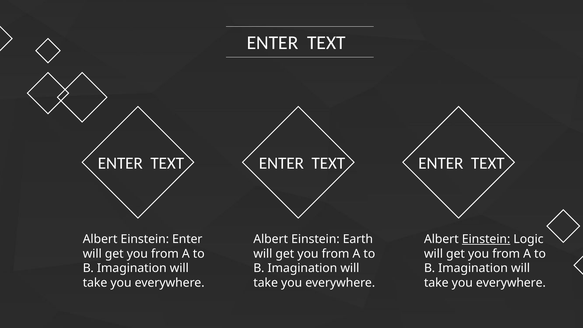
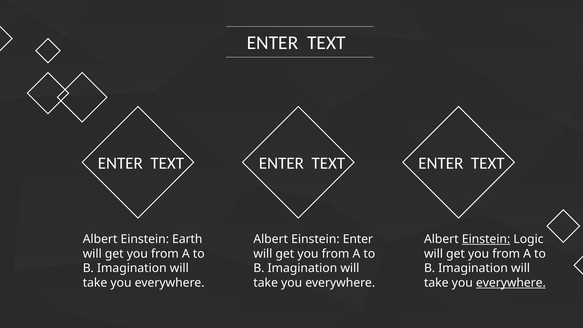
Einstein Enter: Enter -> Earth
Einstein Earth: Earth -> Enter
everywhere at (511, 283) underline: none -> present
